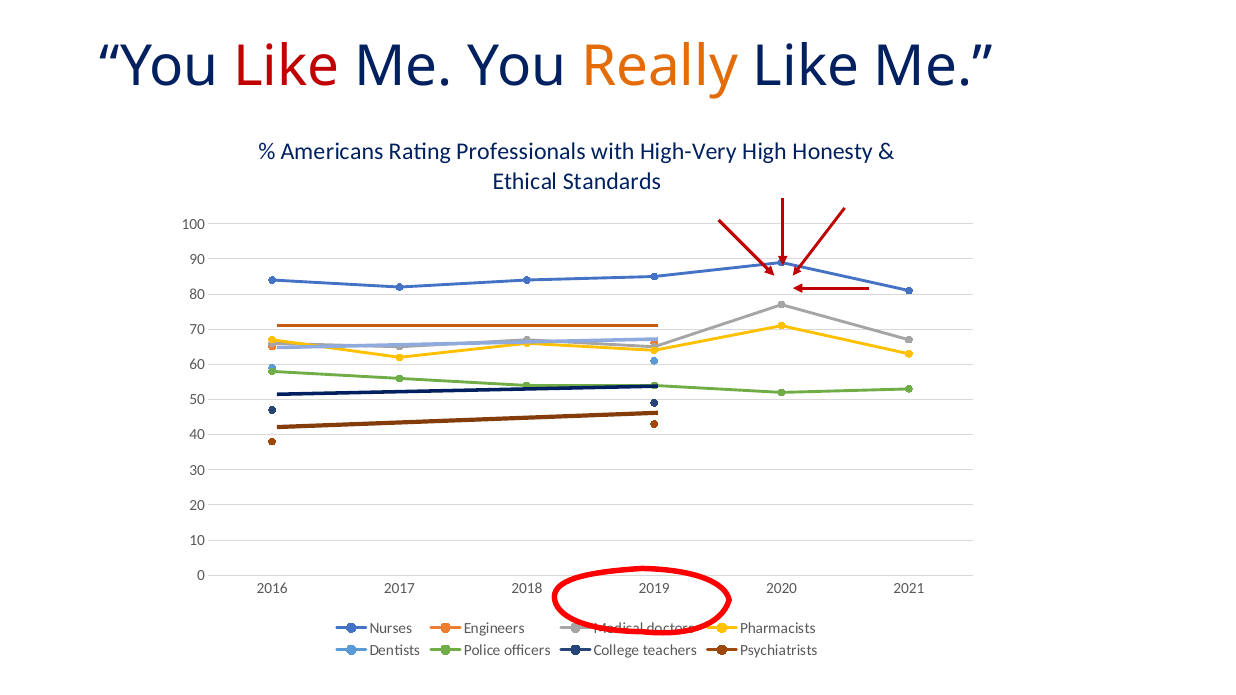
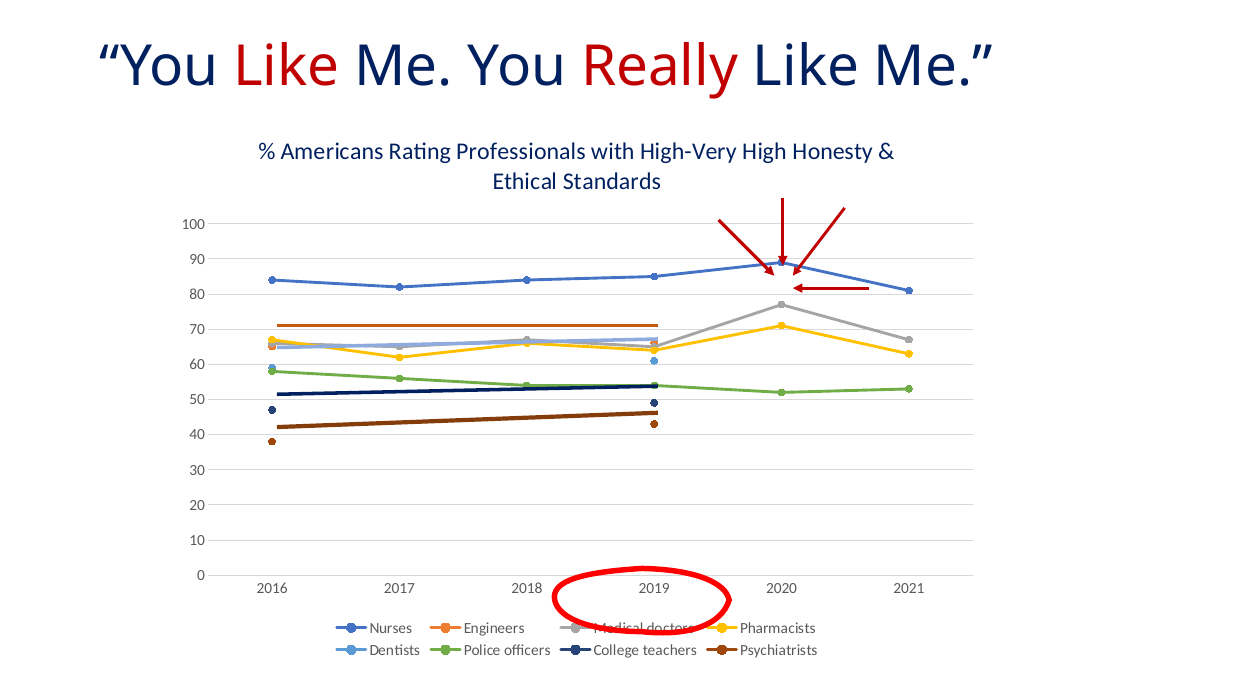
Really colour: orange -> red
